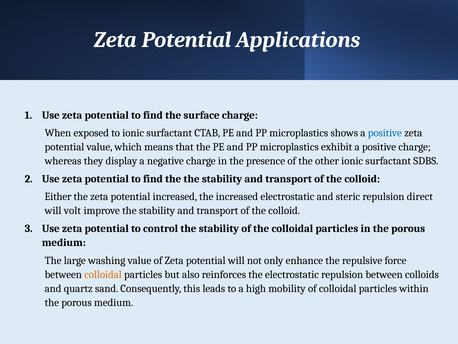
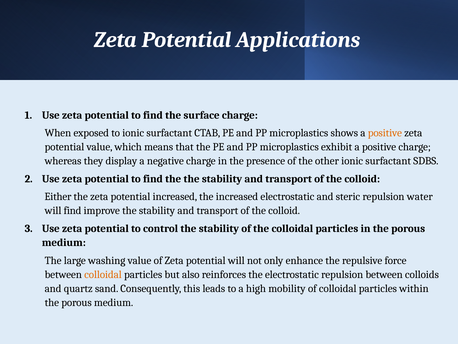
positive at (385, 133) colour: blue -> orange
direct: direct -> water
will volt: volt -> find
